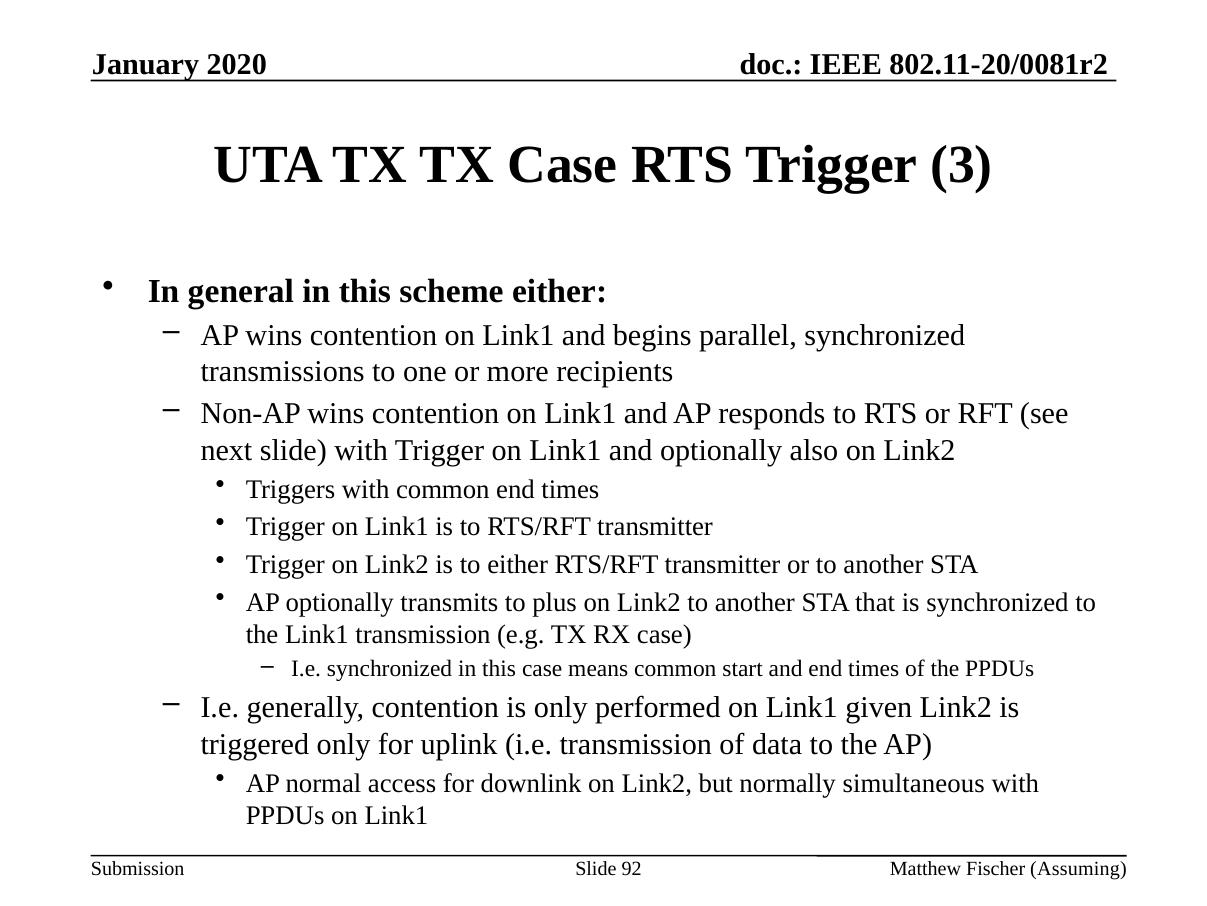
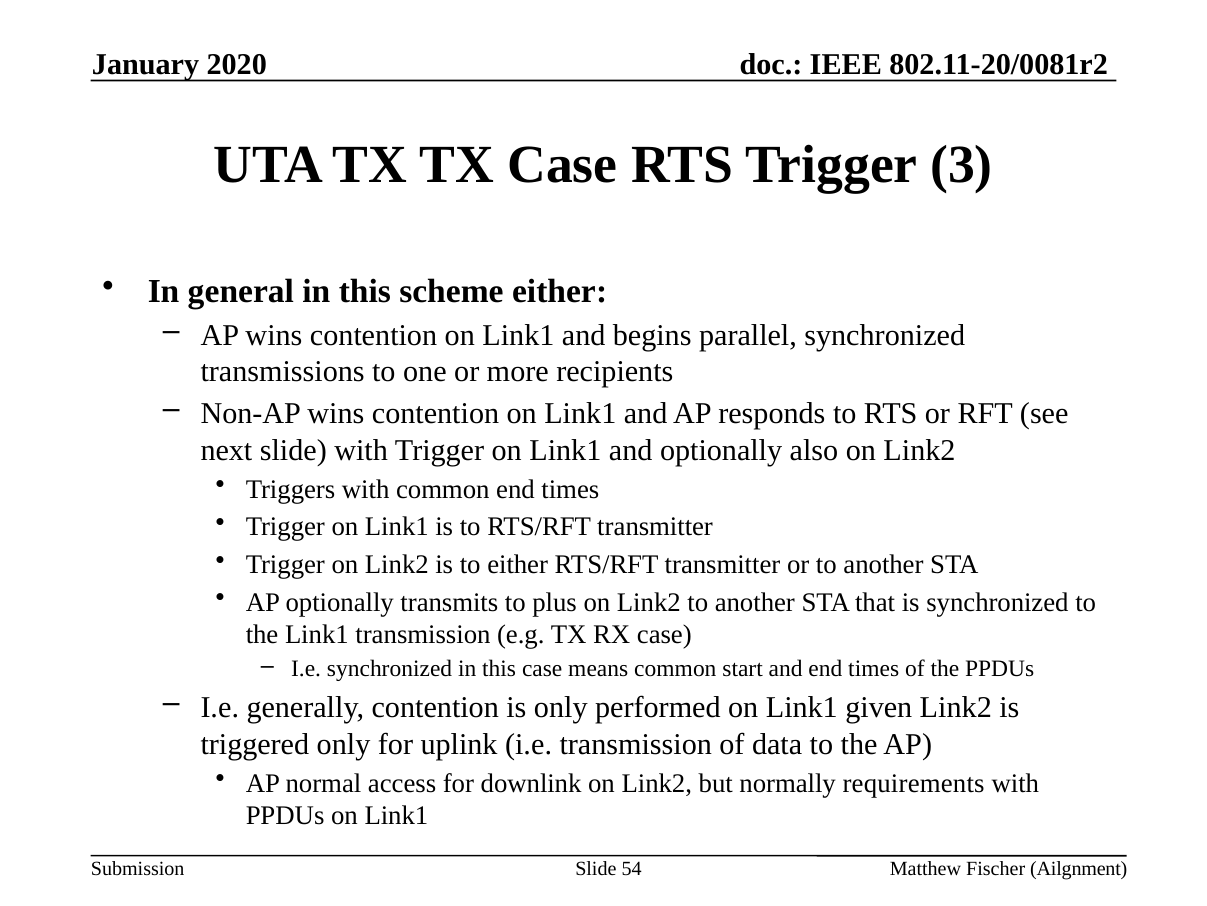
simultaneous: simultaneous -> requirements
92: 92 -> 54
Assuming: Assuming -> Ailgnment
